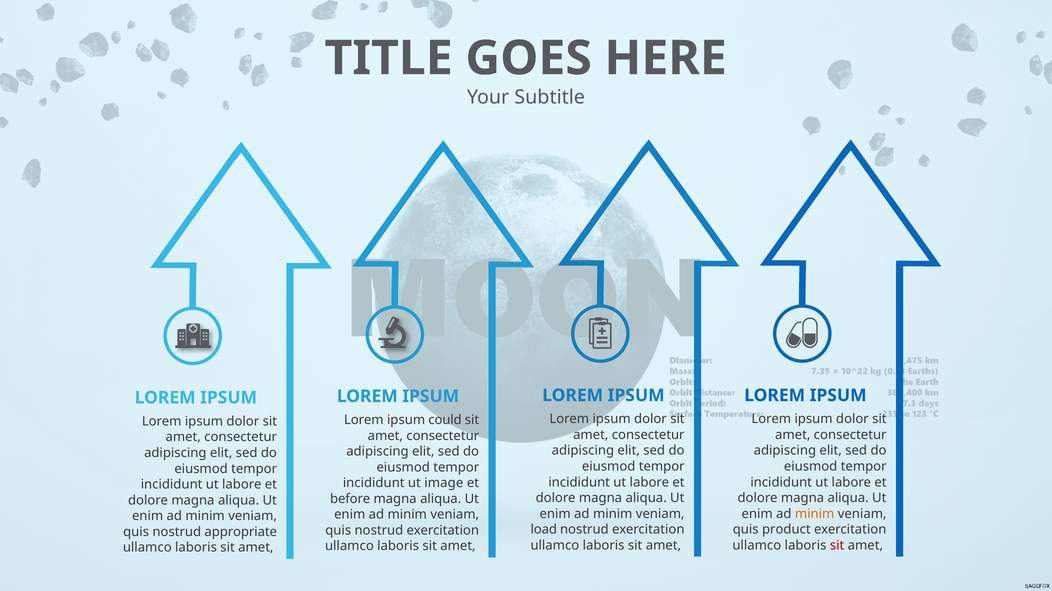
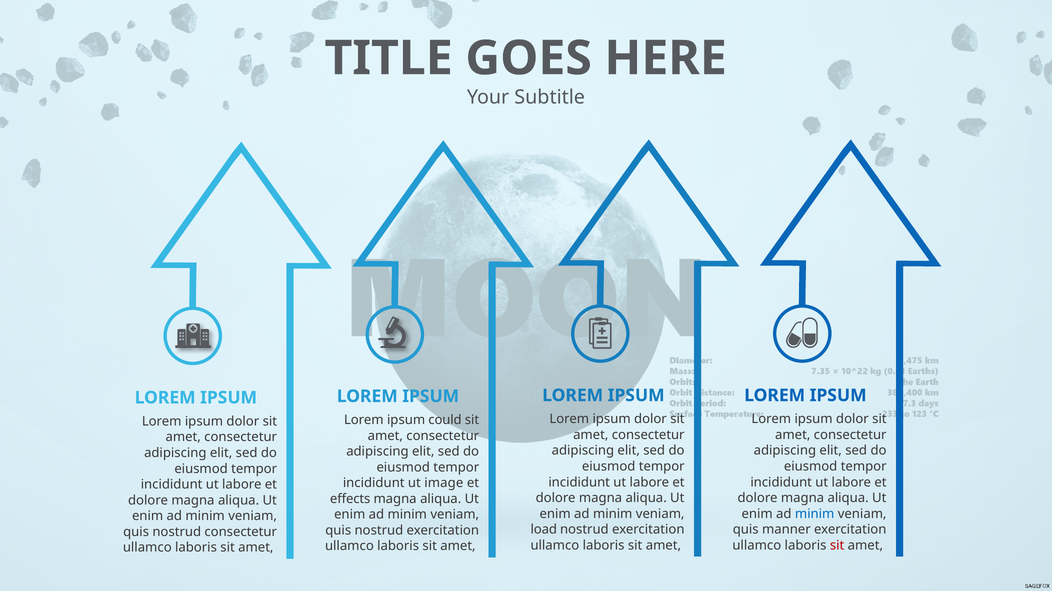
before: before -> effects
minim at (815, 514) colour: orange -> blue
product: product -> manner
nostrud appropriate: appropriate -> consectetur
